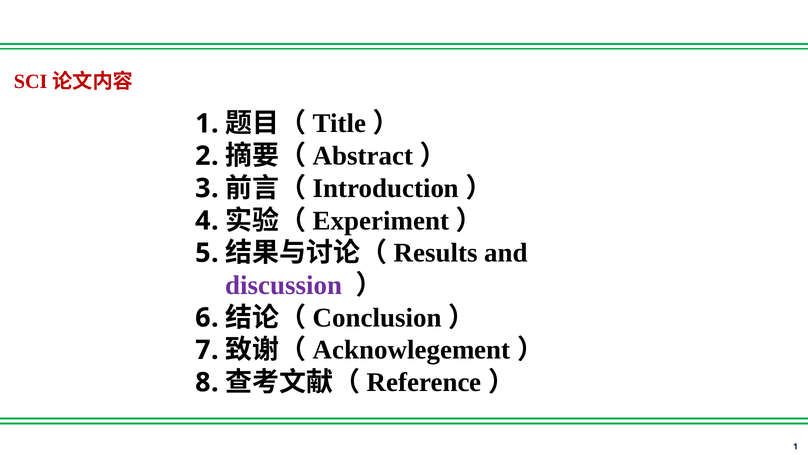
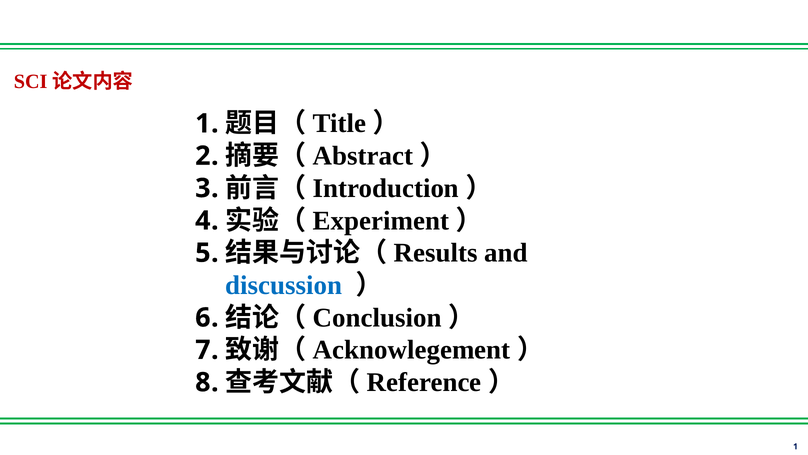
discussion colour: purple -> blue
